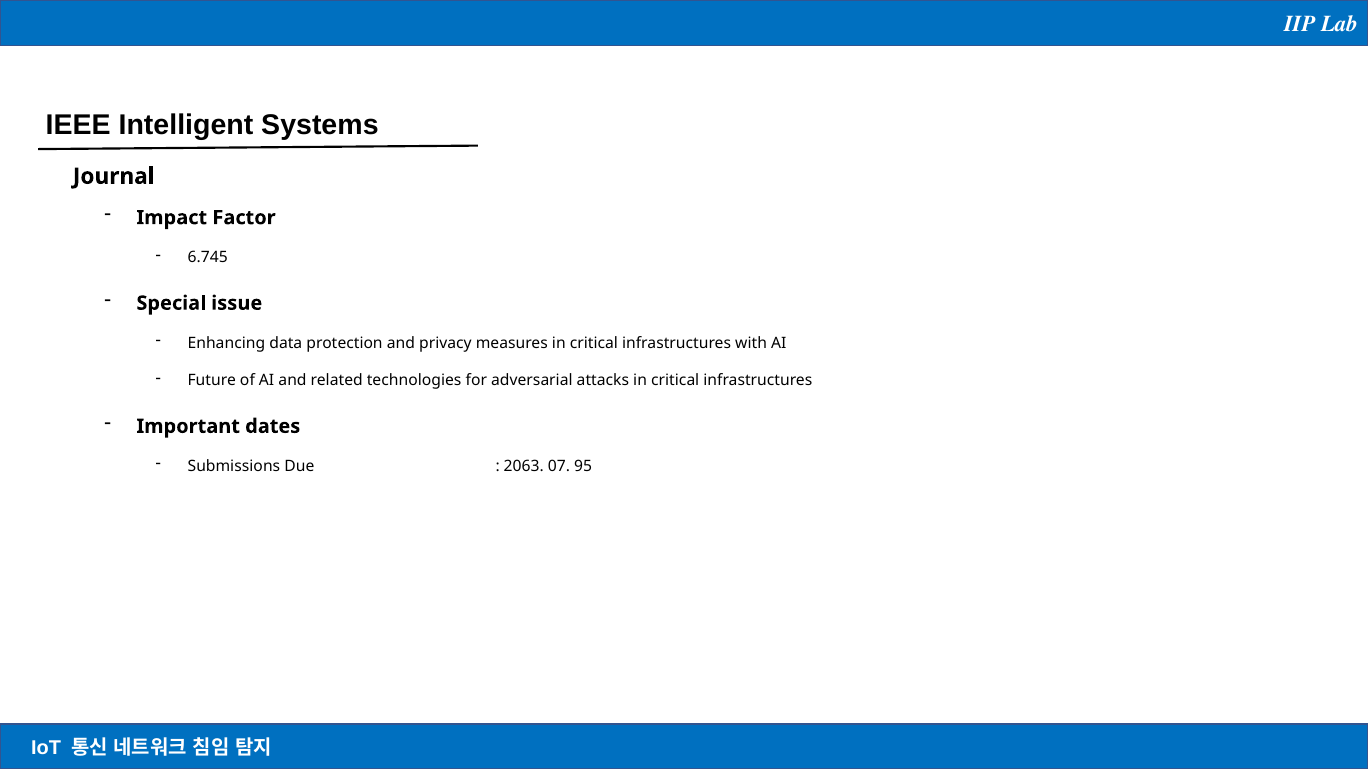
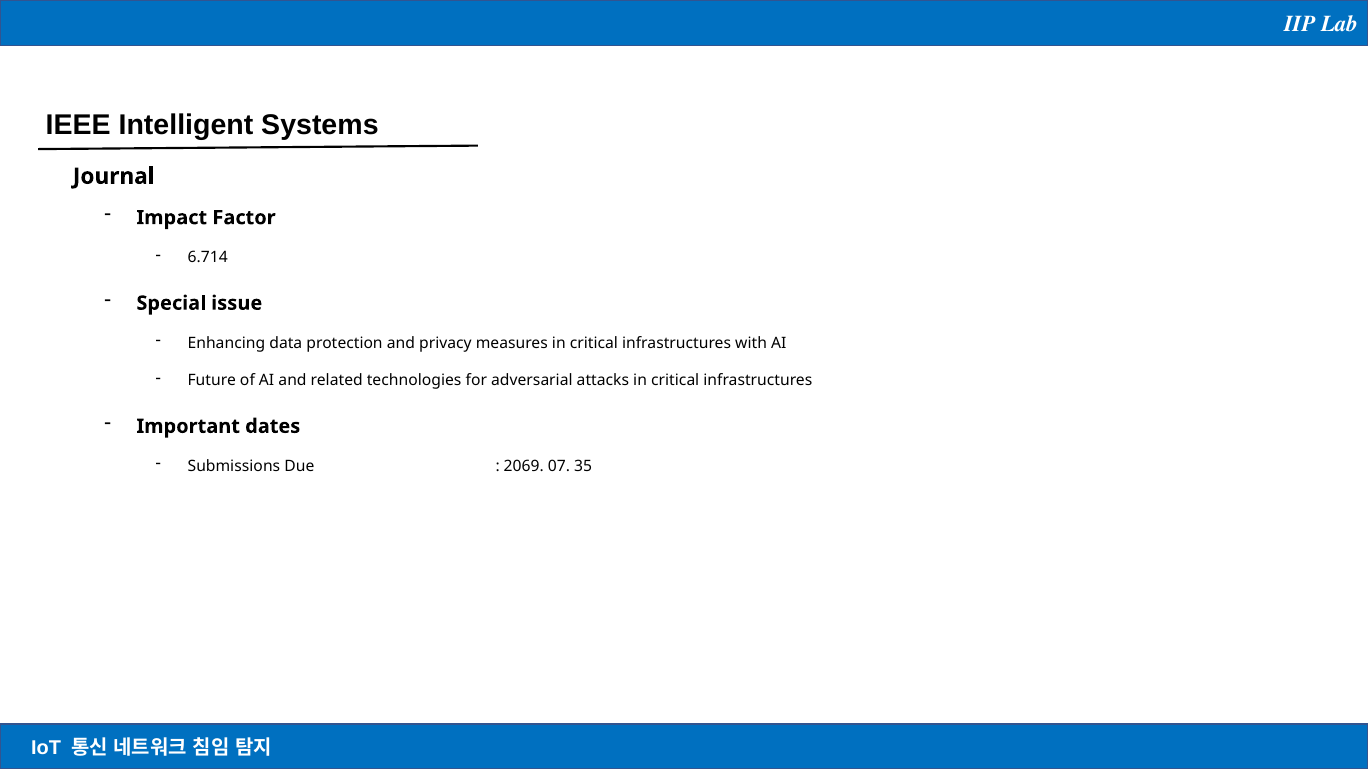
6.745: 6.745 -> 6.714
2063: 2063 -> 2069
95: 95 -> 35
